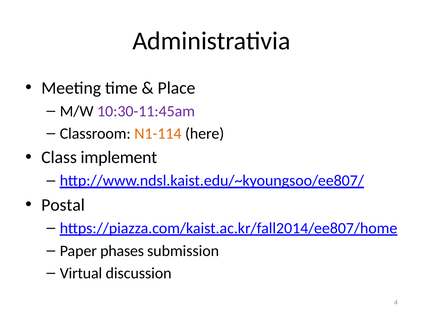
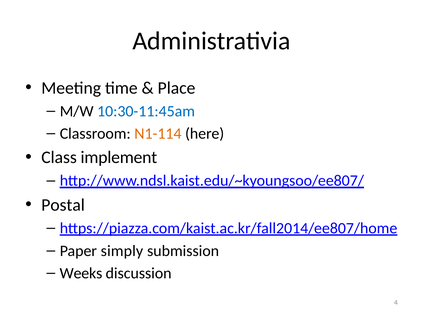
10:30-11:45am colour: purple -> blue
phases: phases -> simply
Virtual: Virtual -> Weeks
